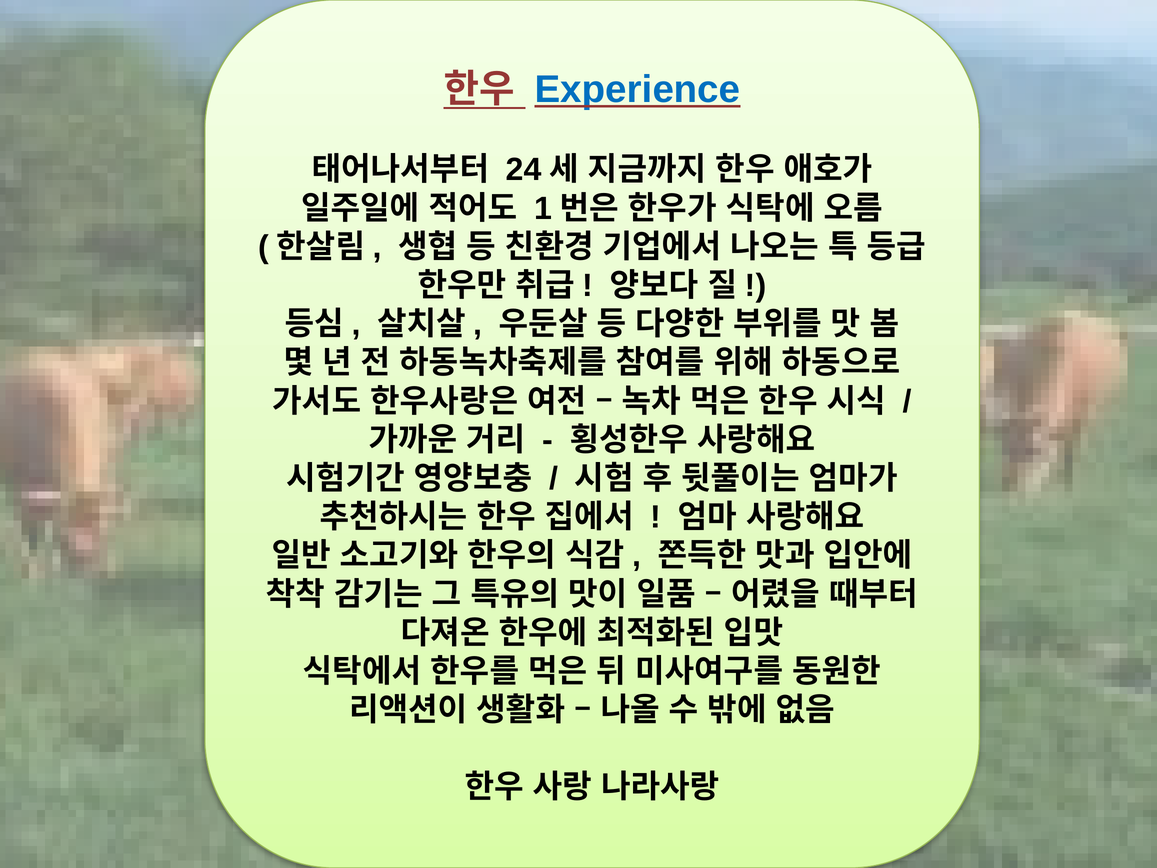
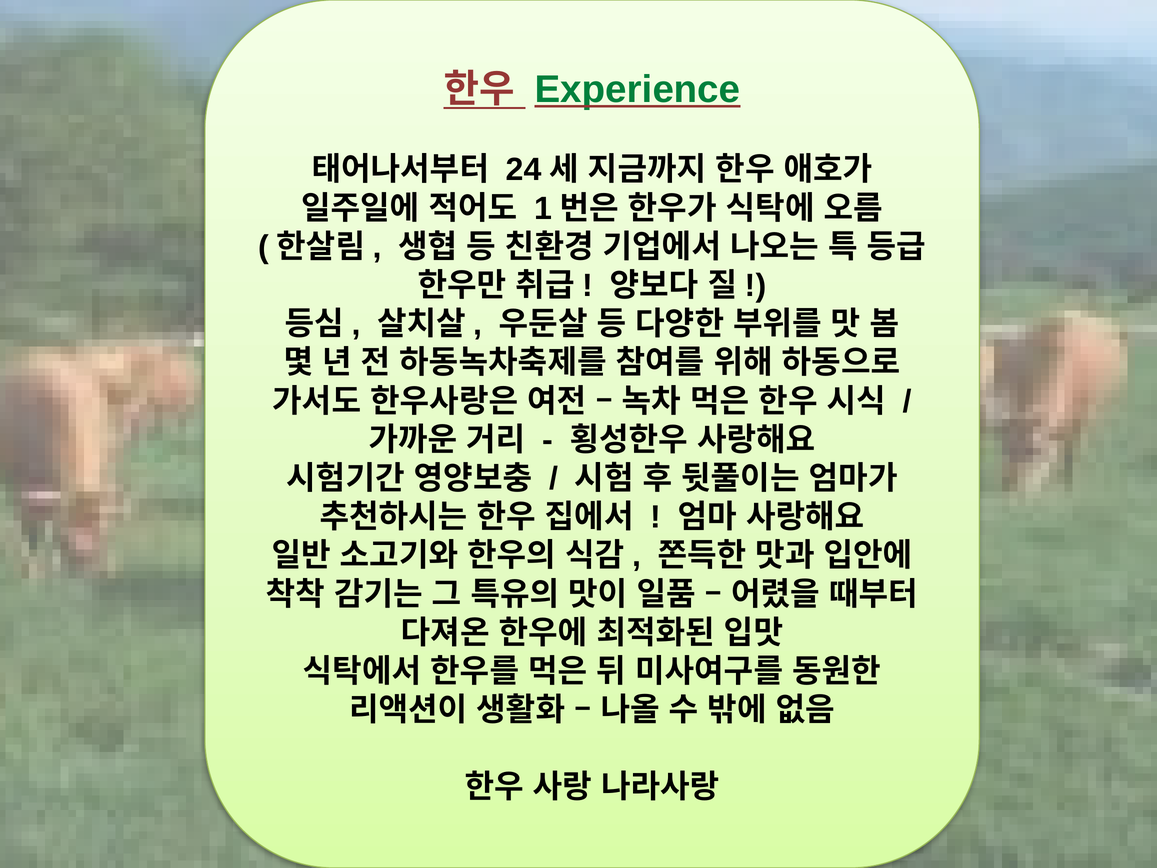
Experience colour: blue -> green
